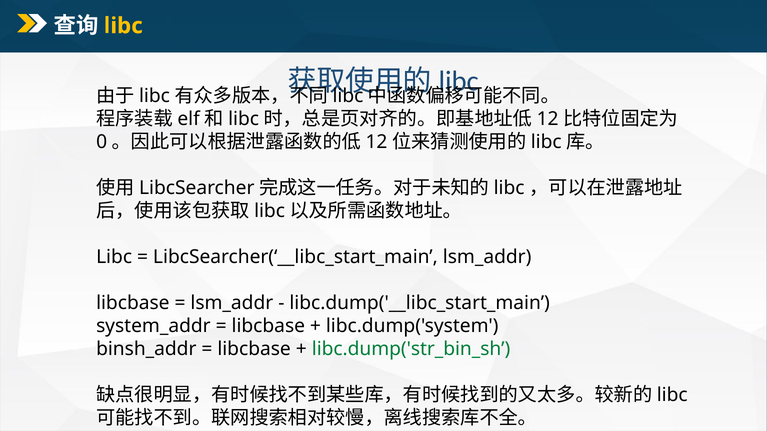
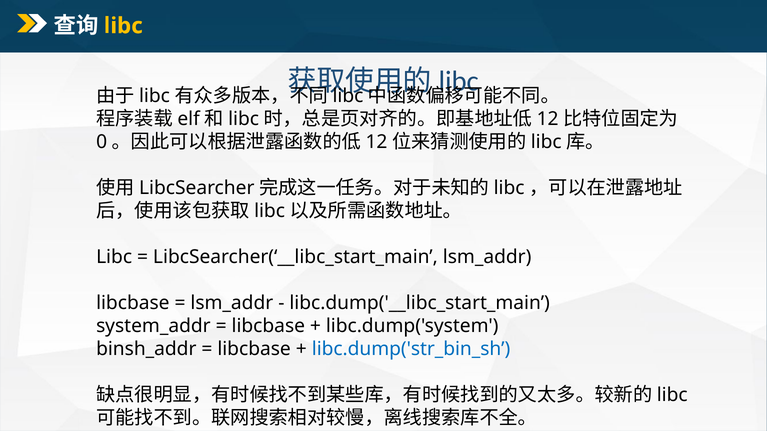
libc.dump('str_bin_sh colour: green -> blue
